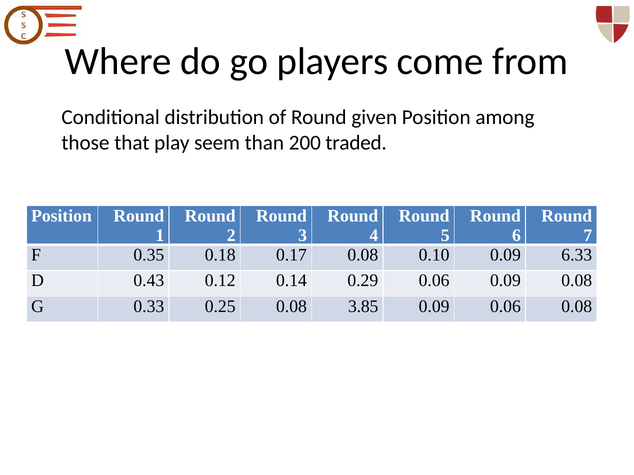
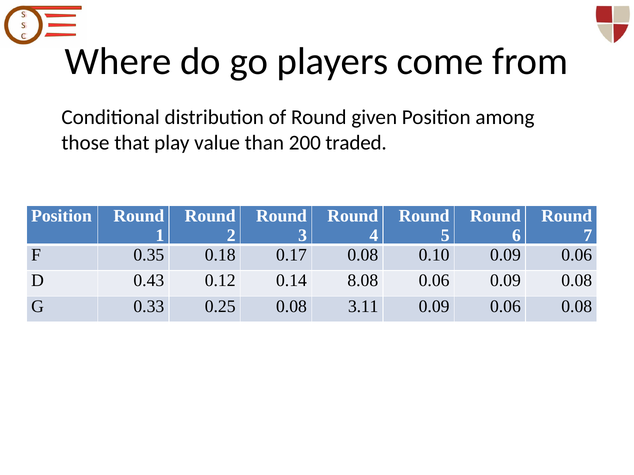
seem: seem -> value
0.10 0.09 6.33: 6.33 -> 0.06
0.29: 0.29 -> 8.08
3.85: 3.85 -> 3.11
